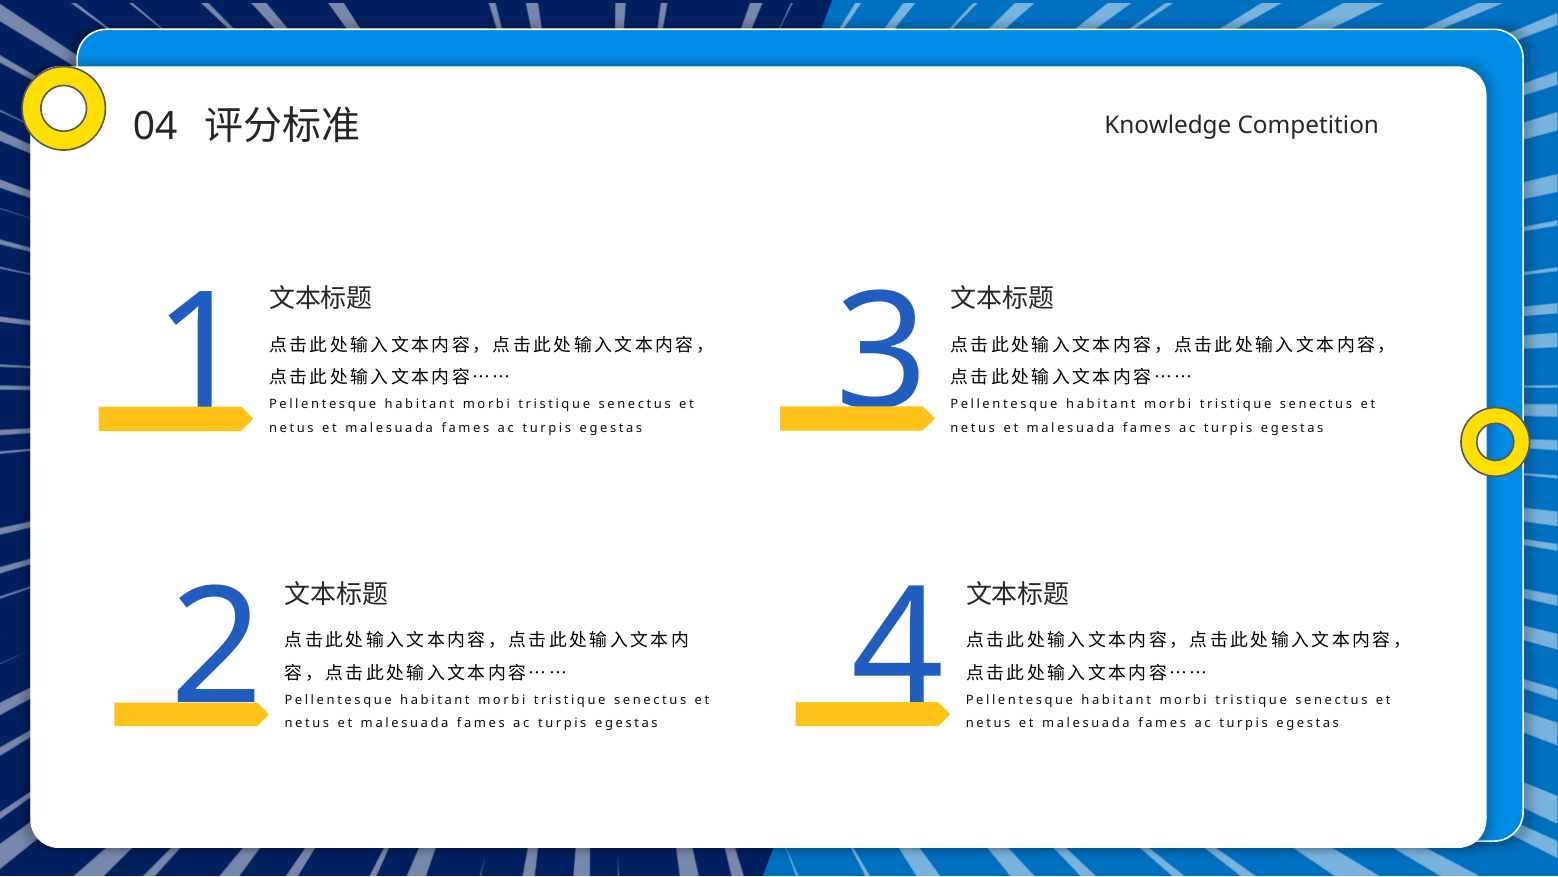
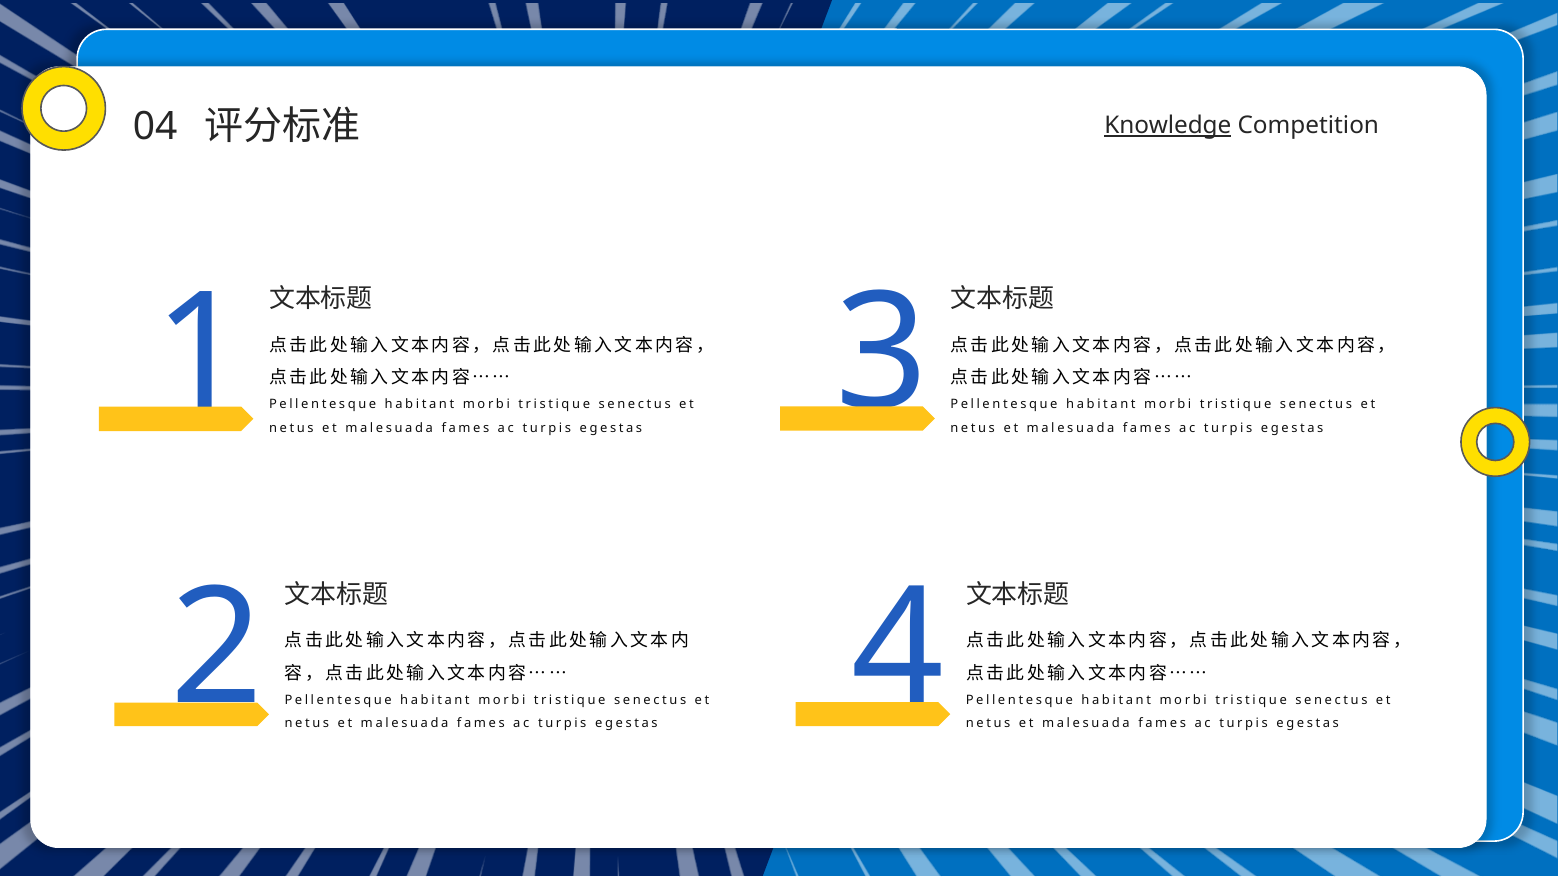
Knowledge underline: none -> present
